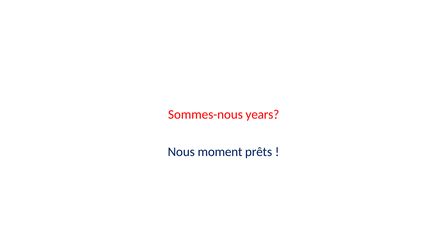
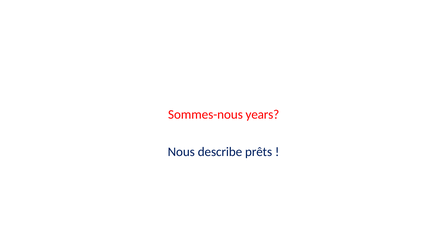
moment: moment -> describe
